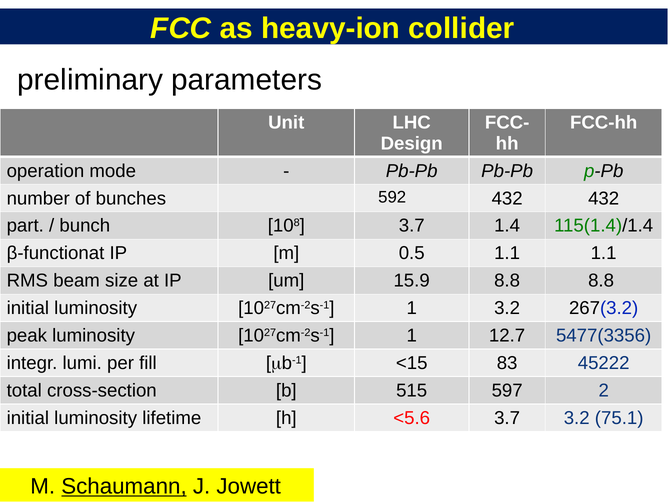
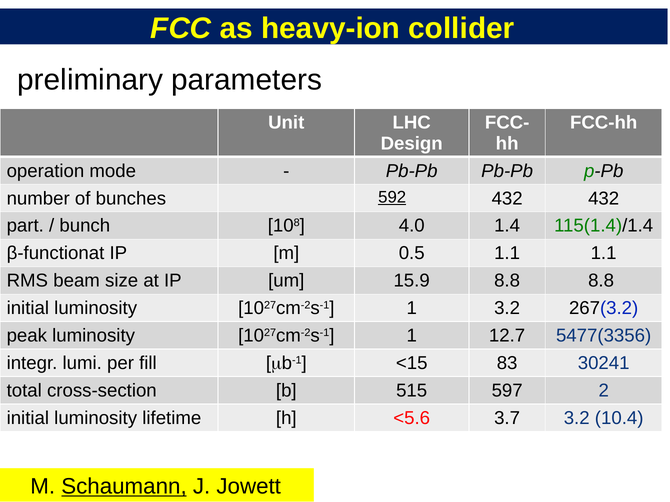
592 underline: none -> present
108 3.7: 3.7 -> 4.0
45222: 45222 -> 30241
75.1: 75.1 -> 10.4
